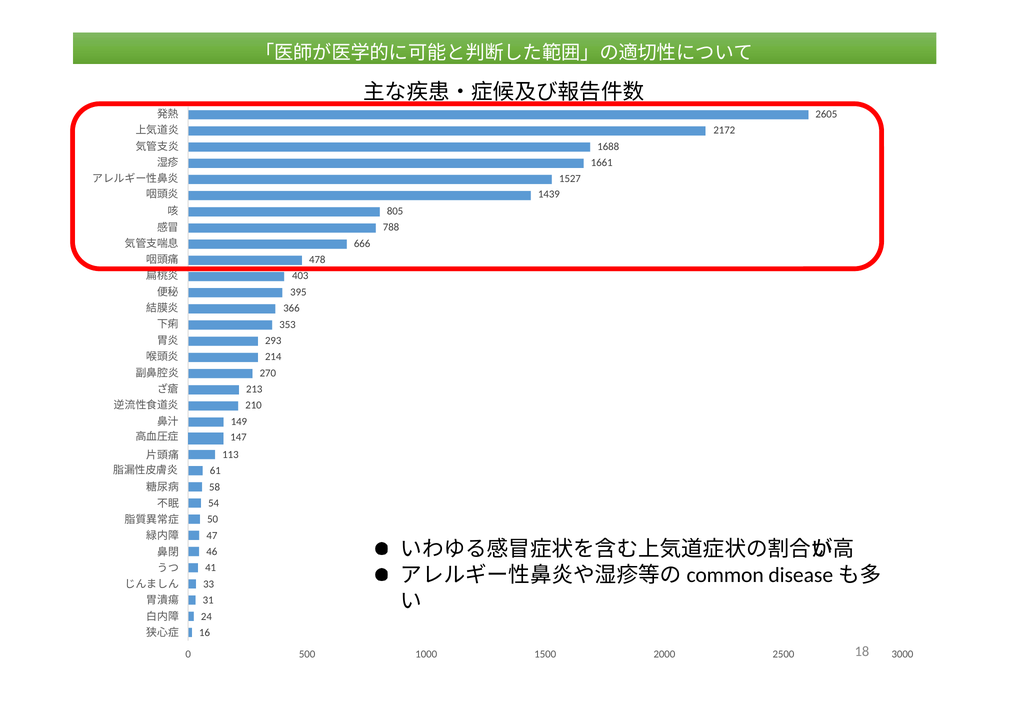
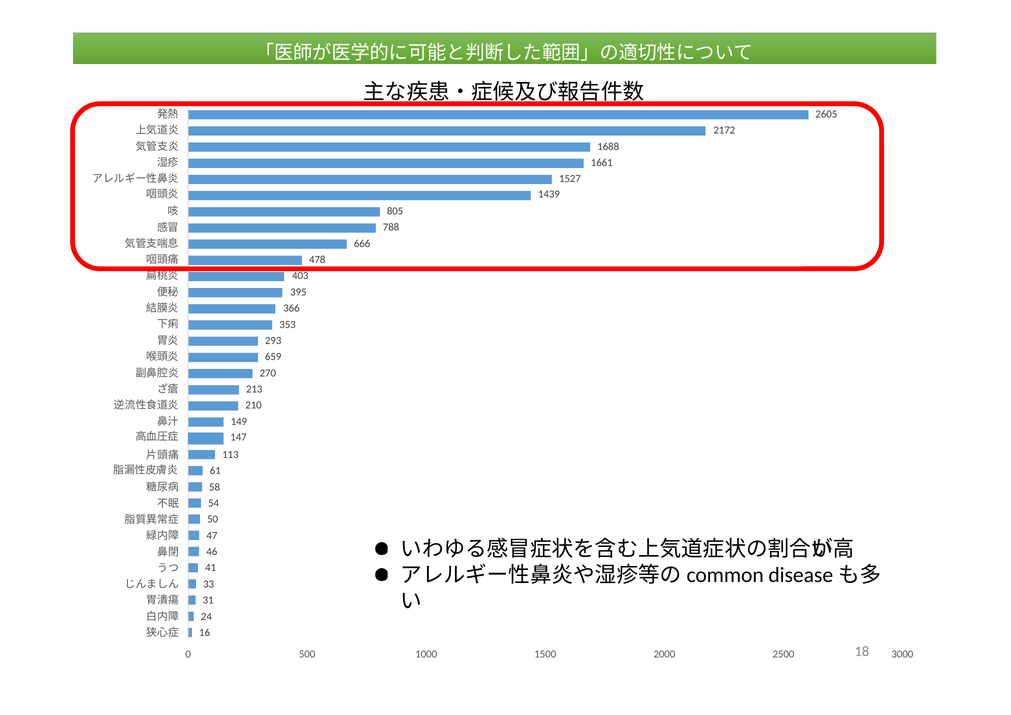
214: 214 -> 659
